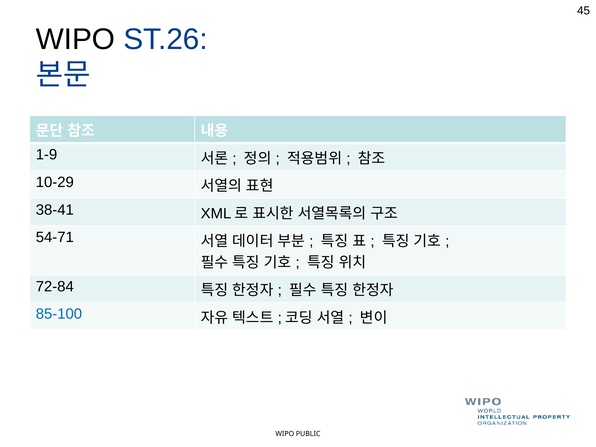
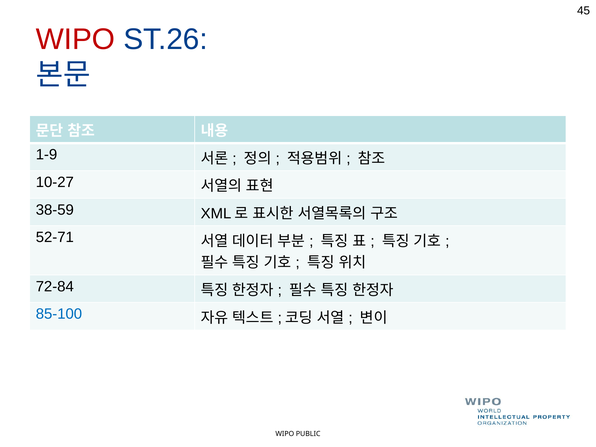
WIPO at (75, 39) colour: black -> red
10-29: 10-29 -> 10-27
38-41: 38-41 -> 38-59
54-71: 54-71 -> 52-71
